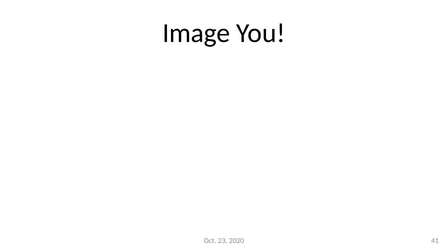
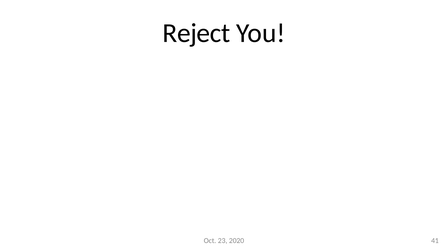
Image: Image -> Reject
